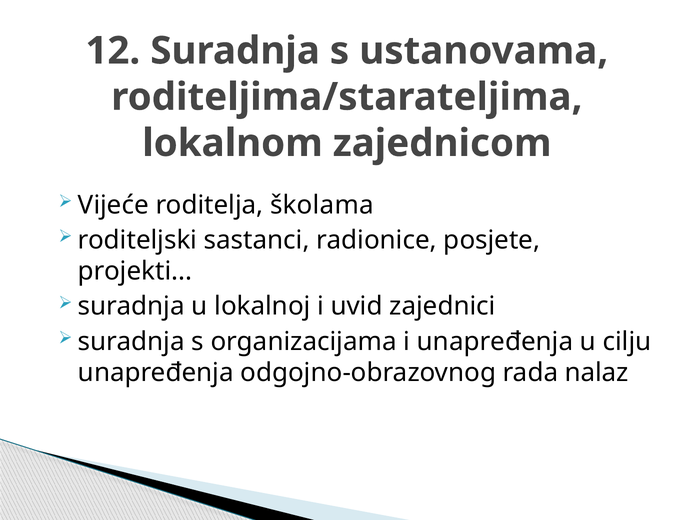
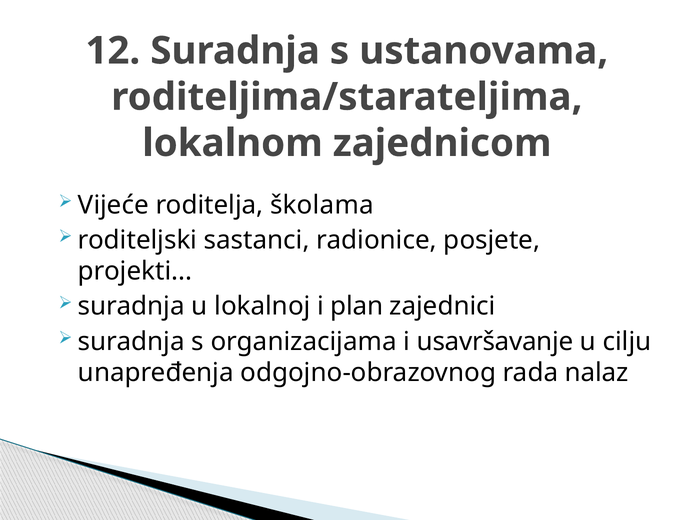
uvid: uvid -> plan
i unapređenja: unapređenja -> usavršavanje
